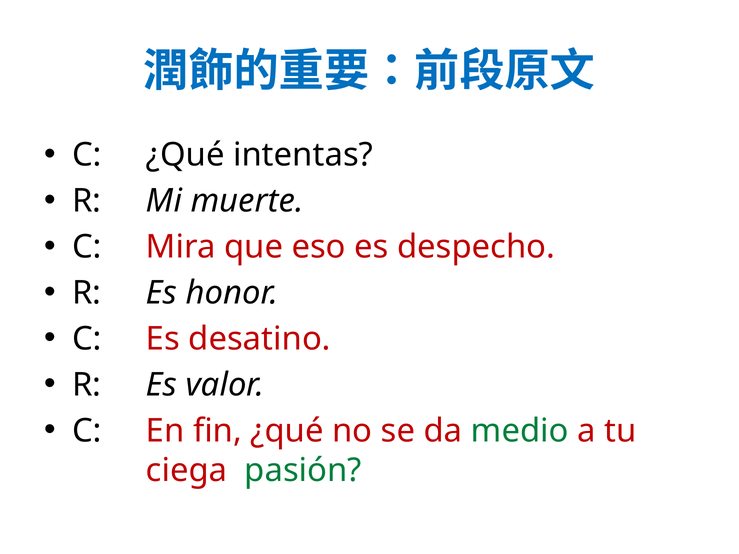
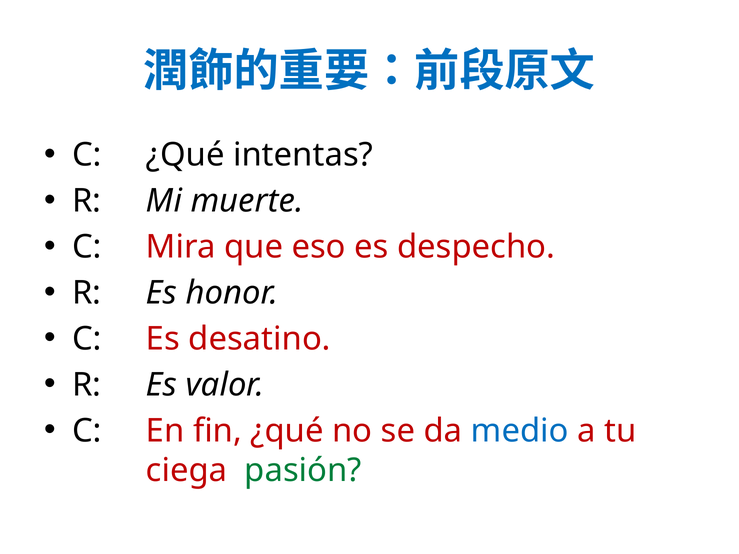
medio colour: green -> blue
